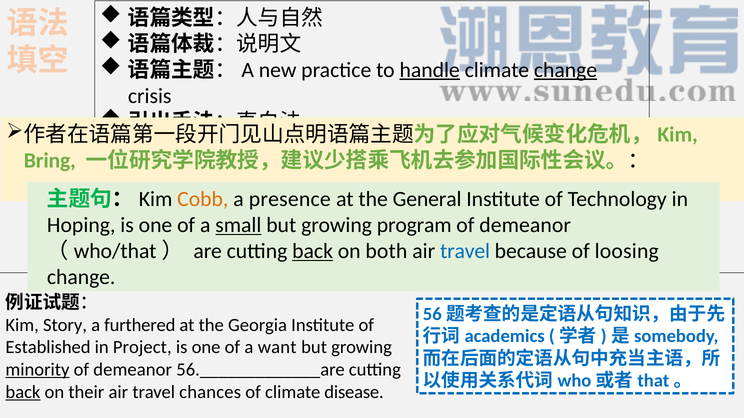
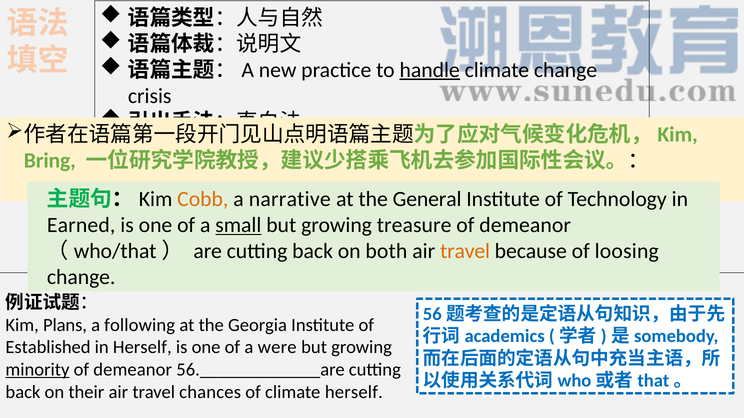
change at (566, 70) underline: present -> none
presence: presence -> narrative
Hoping: Hoping -> Earned
program: program -> treasure
back at (313, 252) underline: present -> none
travel at (465, 252) colour: blue -> orange
Story: Story -> Plans
furthered: furthered -> following
in Project: Project -> Herself
want: want -> were
back at (23, 392) underline: present -> none
climate disease: disease -> herself
